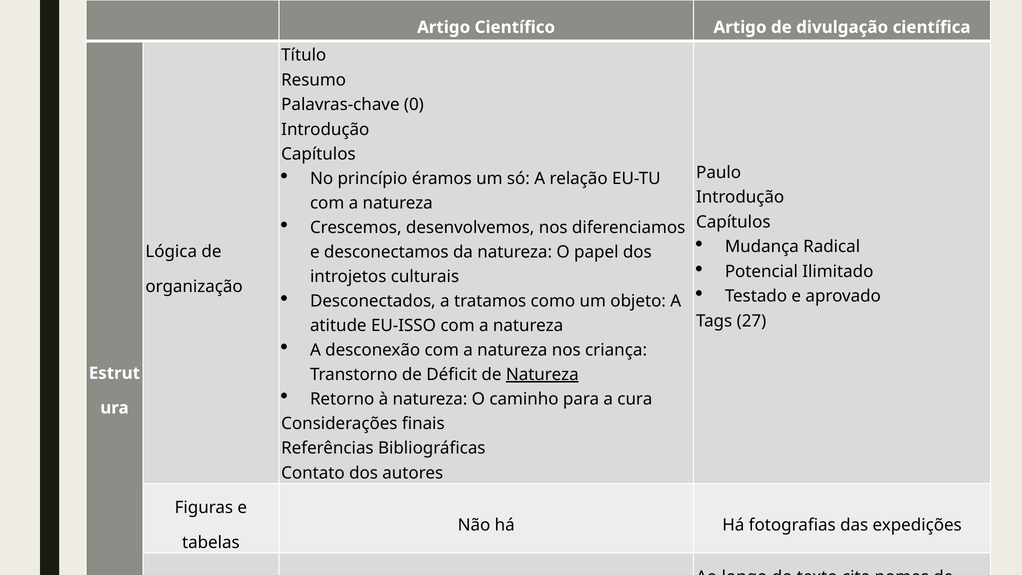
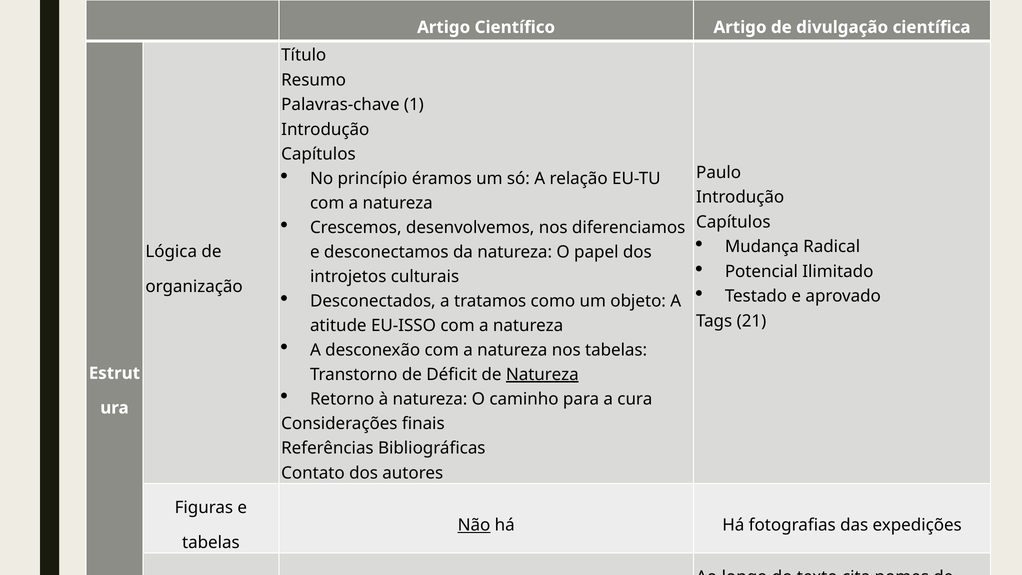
0: 0 -> 1
27: 27 -> 21
nos criança: criança -> tabelas
Não underline: none -> present
